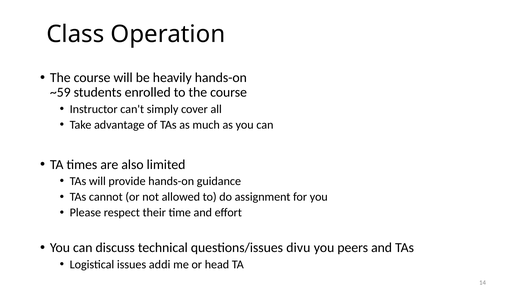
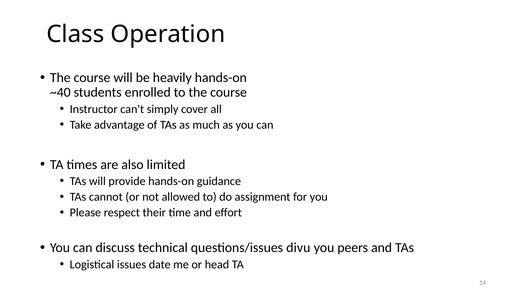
~59: ~59 -> ~40
addi: addi -> date
